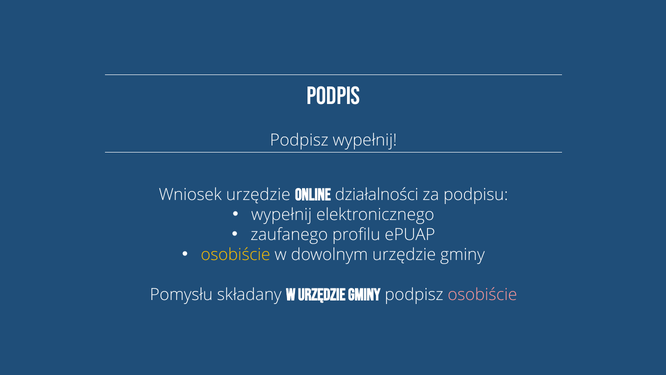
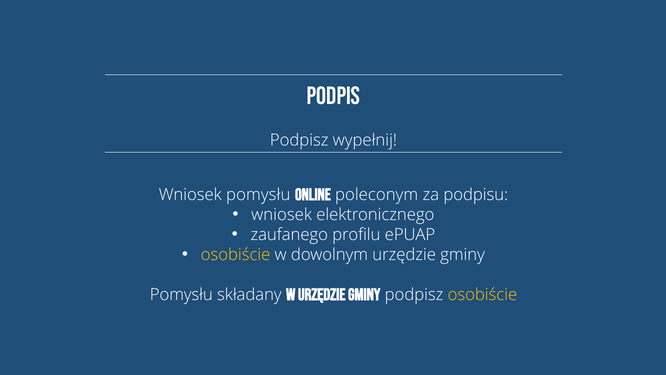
Wniosek urzędzie: urzędzie -> pomysłu
działalności: działalności -> poleconym
wypełnij at (282, 214): wypełnij -> wniosek
osobiście at (482, 294) colour: pink -> yellow
